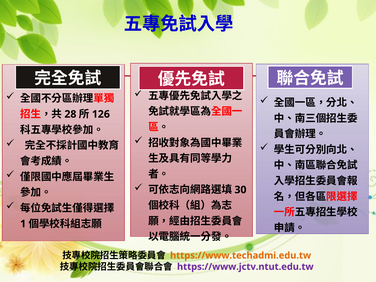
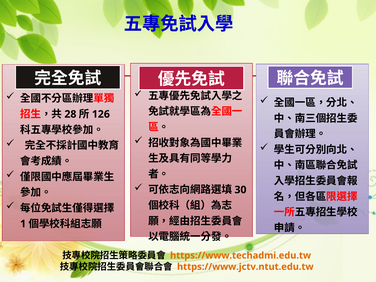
https://www.jctv.ntut.edu.tw colour: purple -> orange
